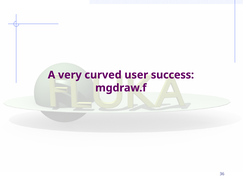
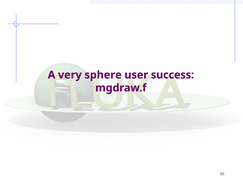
curved: curved -> sphere
